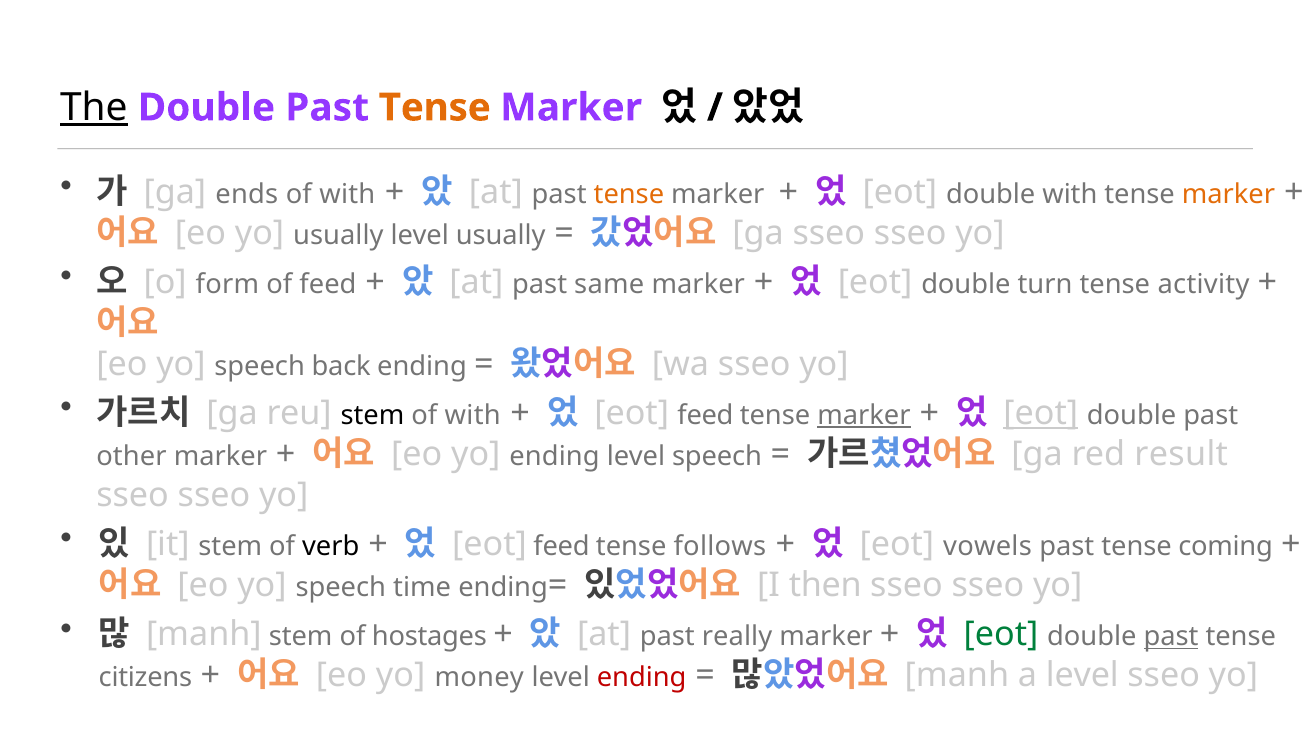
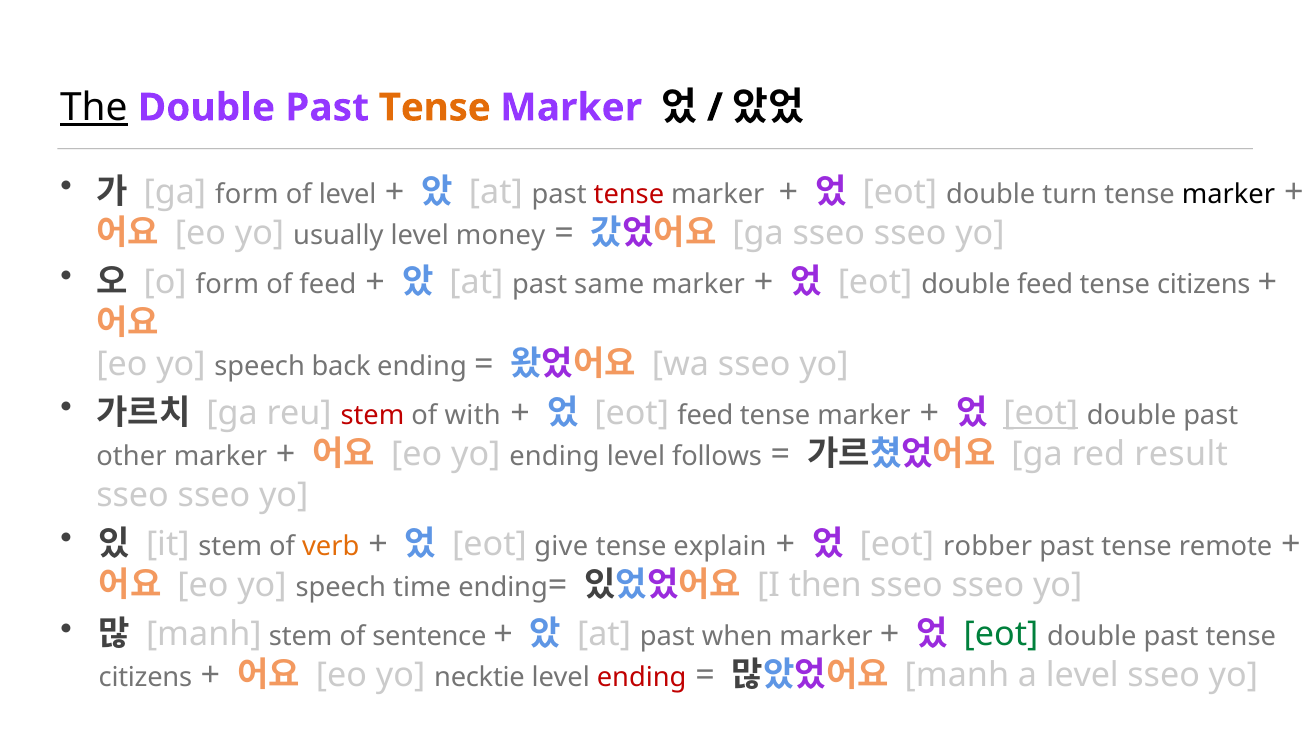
ga ends: ends -> form
with at (347, 194): with -> level
tense at (629, 194) colour: orange -> red
double with: with -> turn
marker at (1228, 194) colour: orange -> black
level usually: usually -> money
double turn: turn -> feed
activity at (1204, 284): activity -> citizens
stem at (372, 415) colour: black -> red
marker at (864, 415) underline: present -> none
level speech: speech -> follows
verb colour: black -> orange
feed at (562, 546): feed -> give
follows: follows -> explain
vowels: vowels -> robber
coming: coming -> remote
hostages: hostages -> sentence
really: really -> when
past at (1171, 636) underline: present -> none
money: money -> necktie
